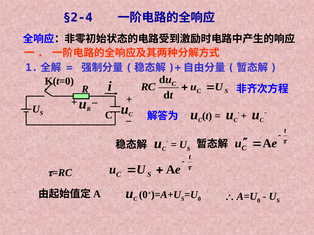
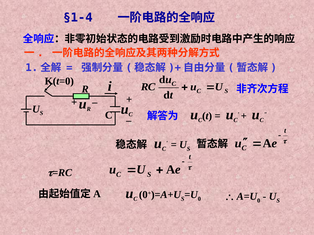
§2-4: §2-4 -> §1-4
